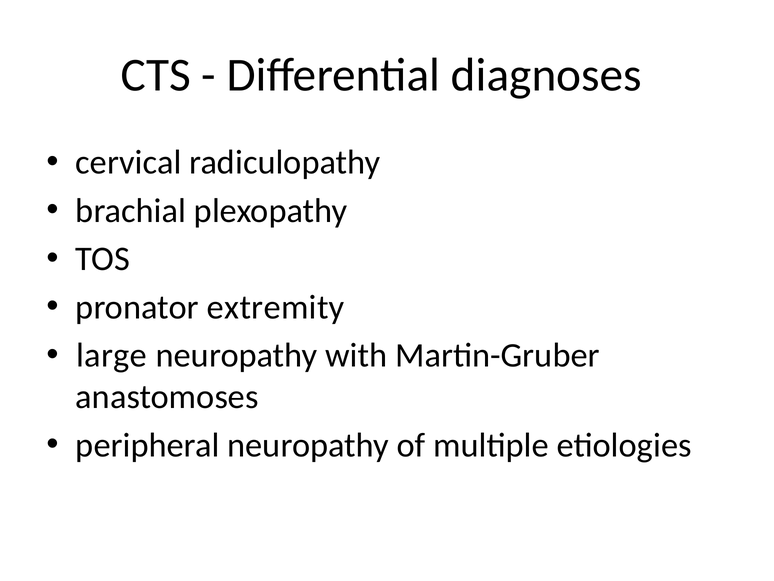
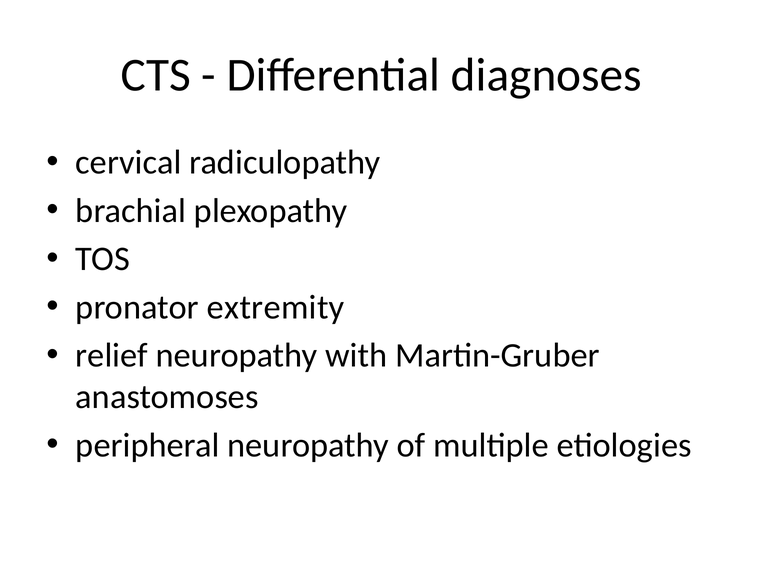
large: large -> relief
